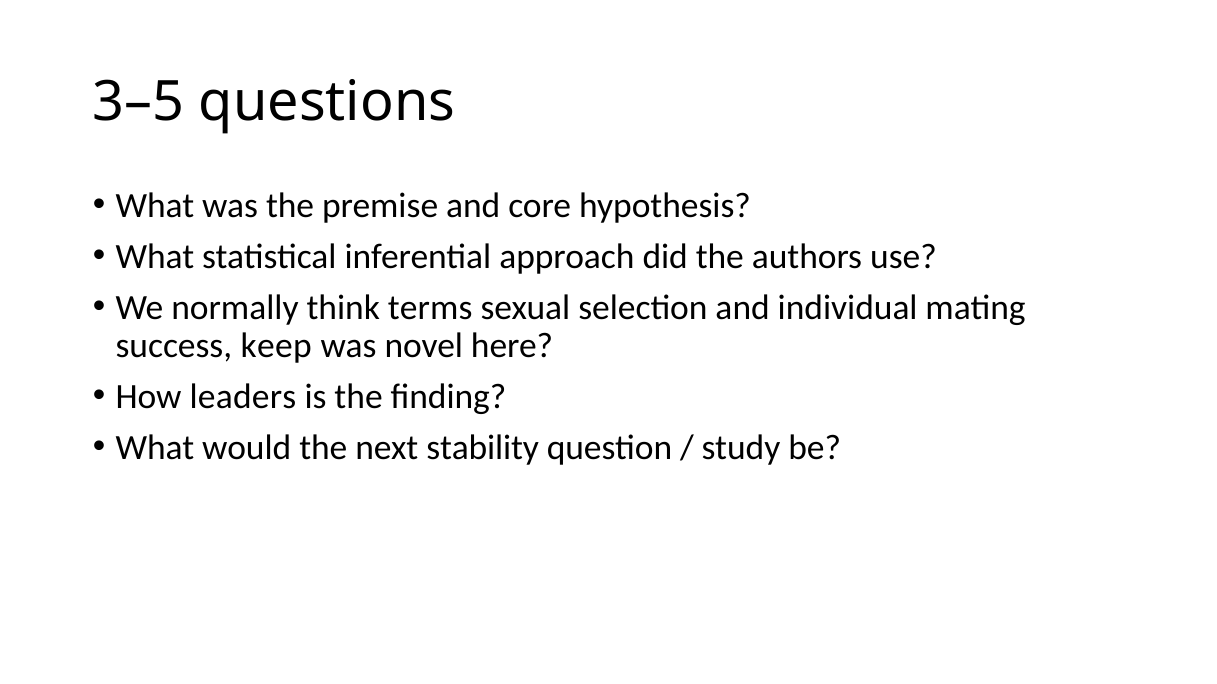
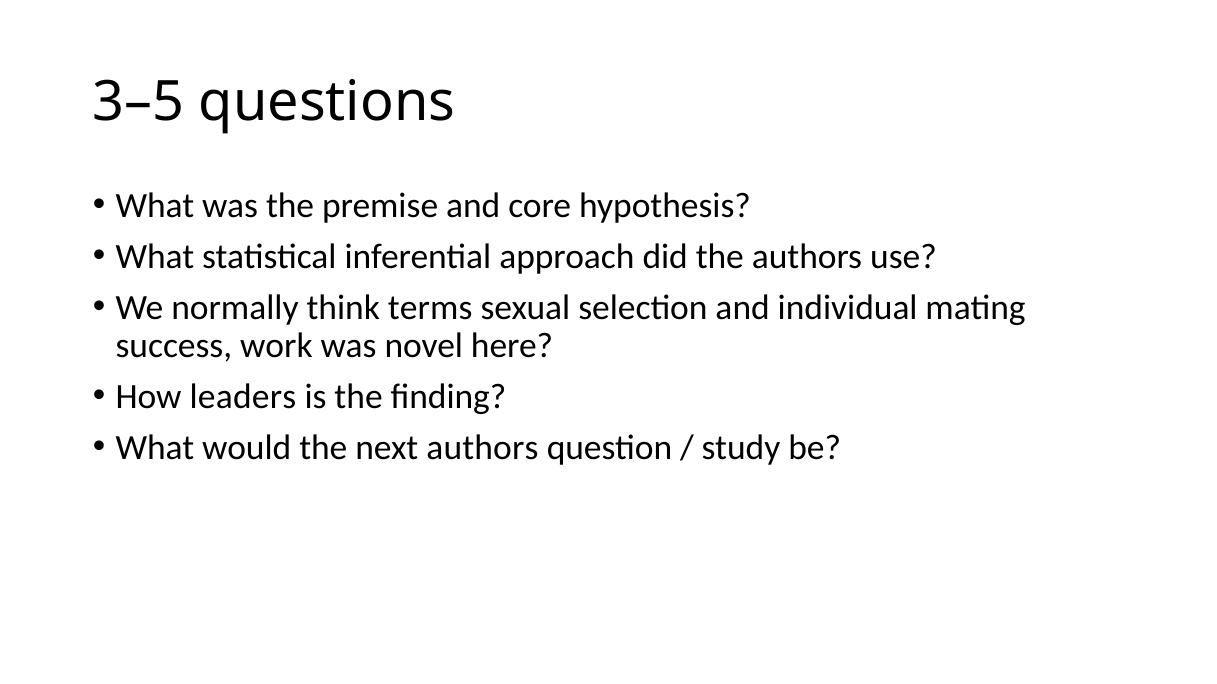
keep: keep -> work
next stability: stability -> authors
